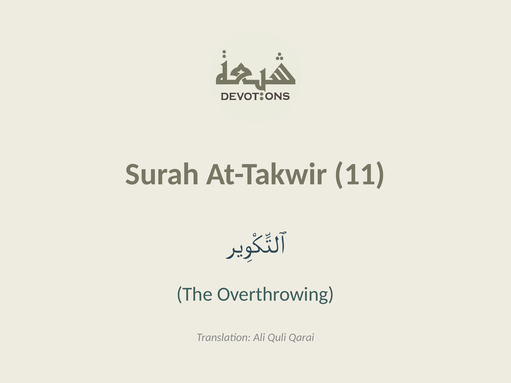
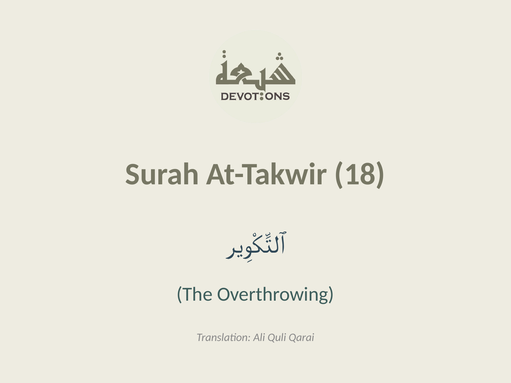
11: 11 -> 18
